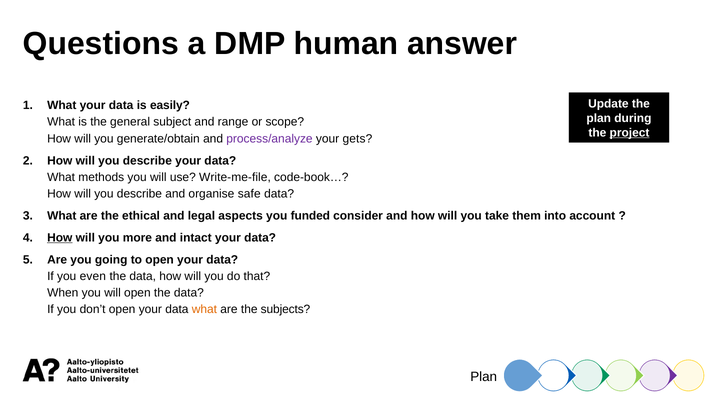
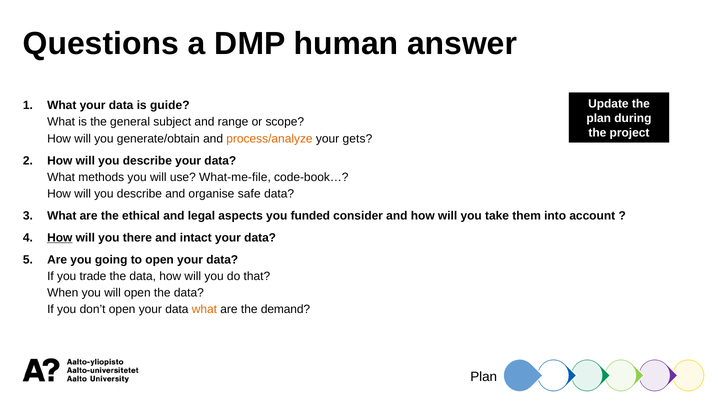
easily: easily -> guide
project underline: present -> none
process/analyze colour: purple -> orange
Write-me-file: Write-me-file -> What-me-file
more: more -> there
even: even -> trade
subjects: subjects -> demand
